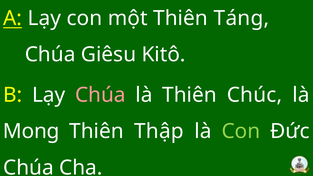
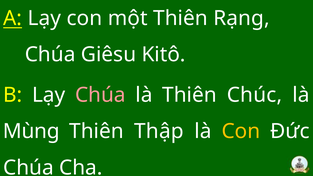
Táng: Táng -> Rạng
Mong: Mong -> Mùng
Con at (241, 131) colour: light green -> yellow
